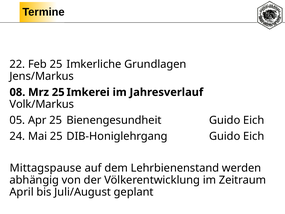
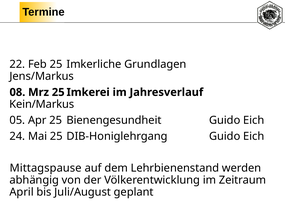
Volk/Markus: Volk/Markus -> Kein/Markus
